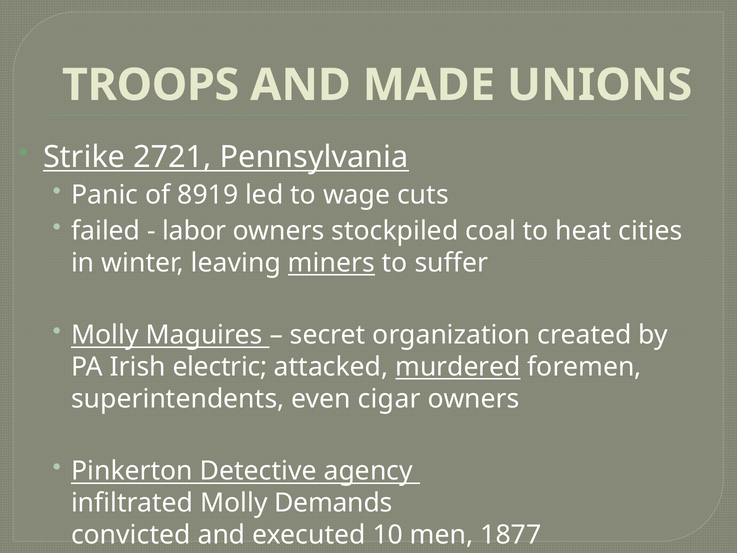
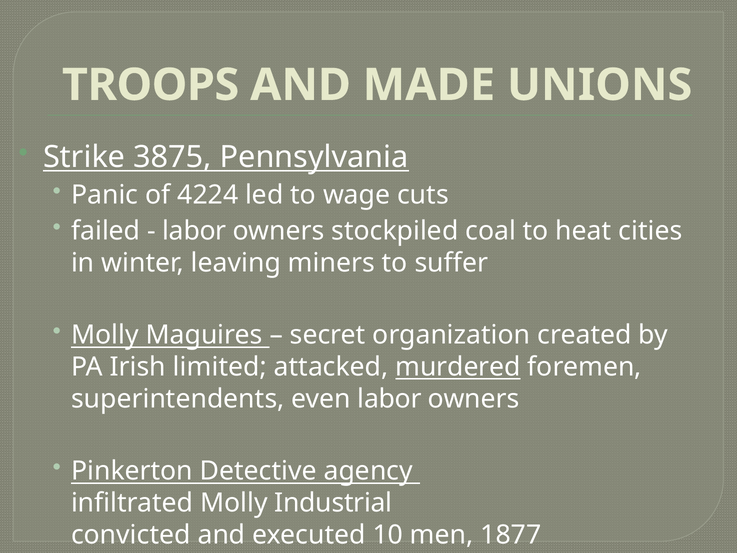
2721: 2721 -> 3875
8919: 8919 -> 4224
miners underline: present -> none
electric: electric -> limited
even cigar: cigar -> labor
Demands: Demands -> Industrial
